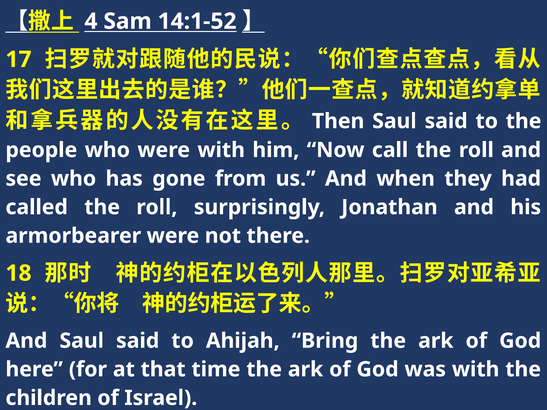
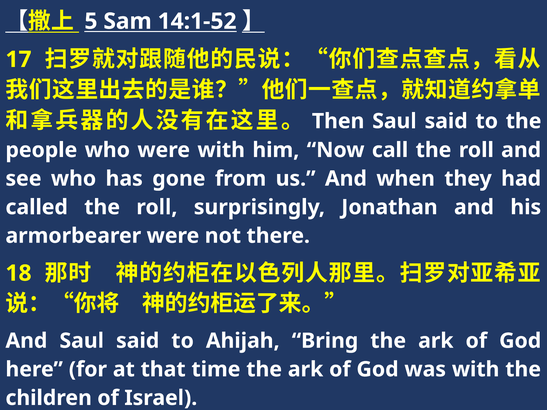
4: 4 -> 5
